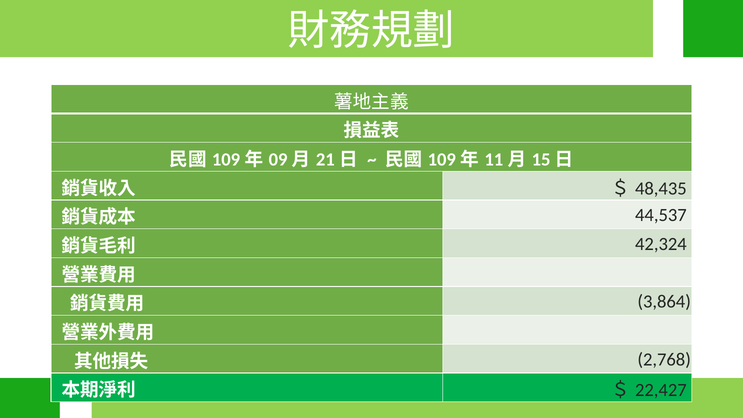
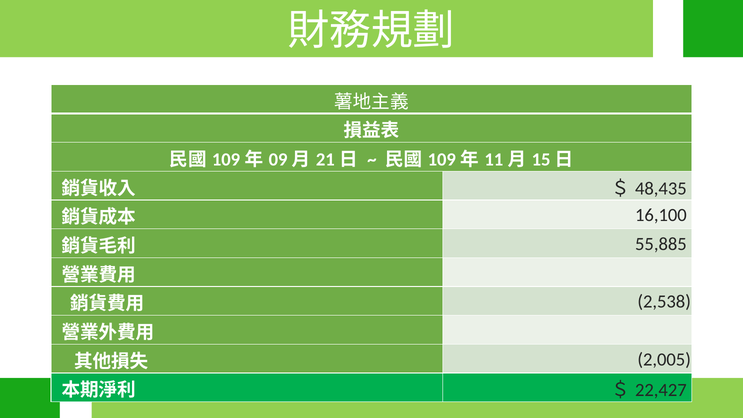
44,537: 44,537 -> 16,100
42,324: 42,324 -> 55,885
3,864: 3,864 -> 2,538
2,768: 2,768 -> 2,005
